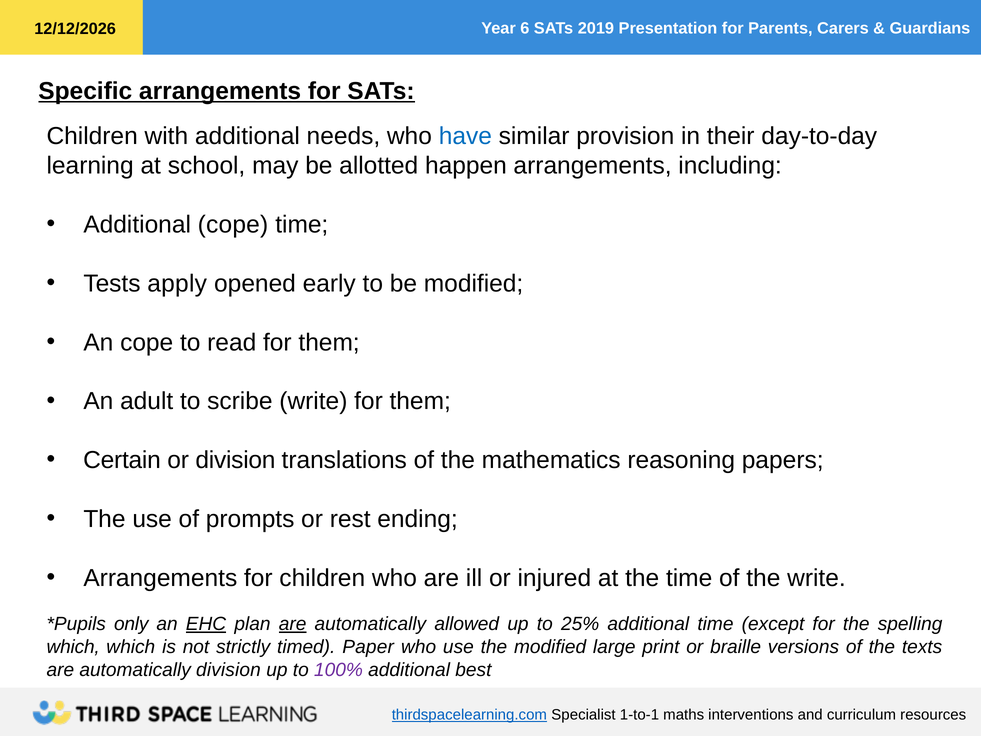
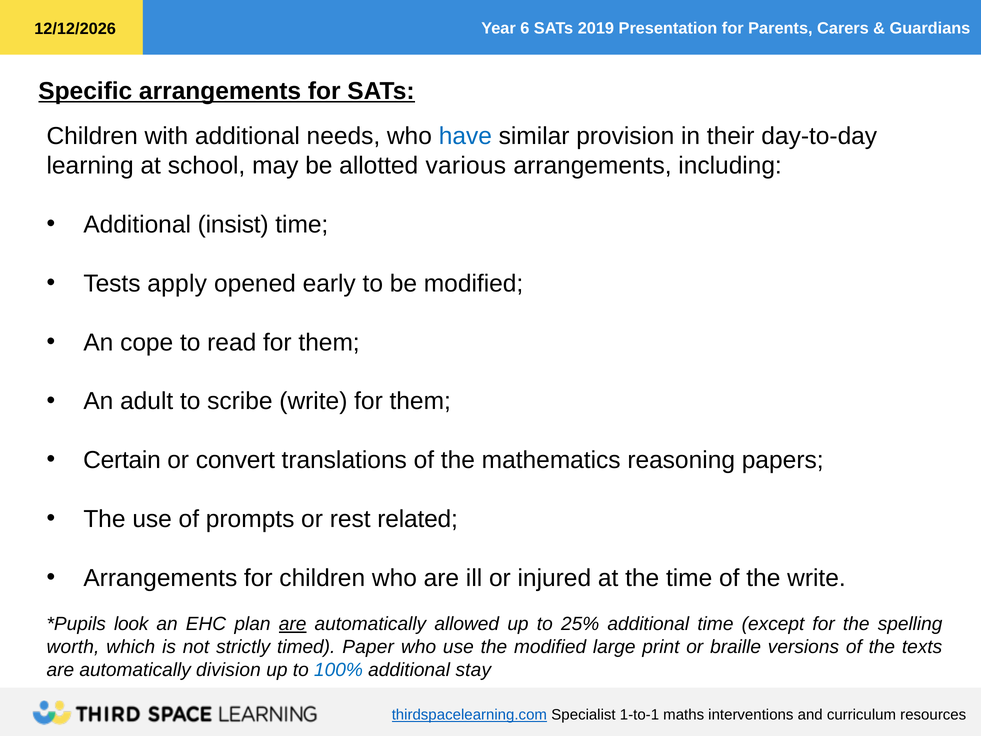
happen: happen -> various
Additional cope: cope -> insist
or division: division -> convert
ending: ending -> related
only: only -> look
EHC underline: present -> none
which at (73, 647): which -> worth
100% colour: purple -> blue
best: best -> stay
